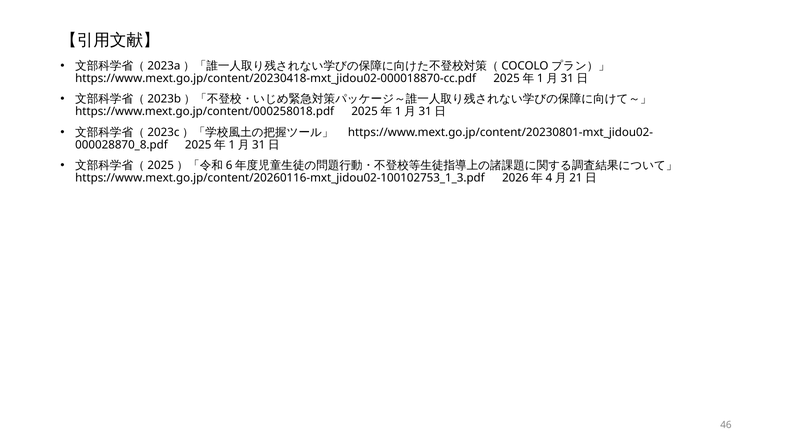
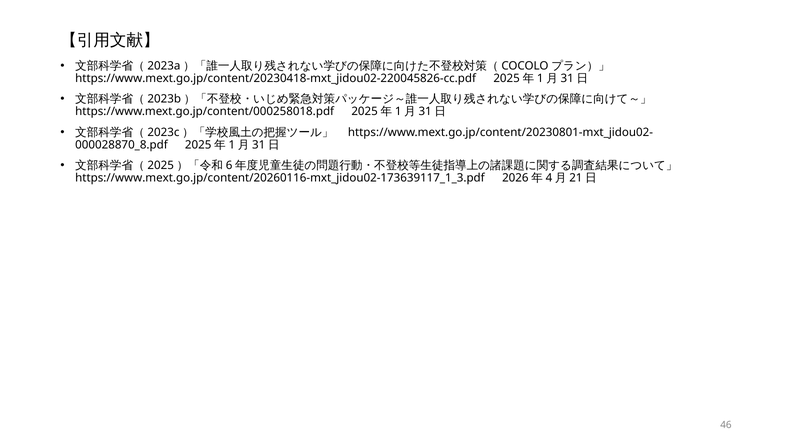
https://www.mext.go.jp/content/20230418-mxt_jidou02-000018870-cc.pdf: https://www.mext.go.jp/content/20230418-mxt_jidou02-000018870-cc.pdf -> https://www.mext.go.jp/content/20230418-mxt_jidou02-220045826-cc.pdf
https://www.mext.go.jp/content/20260116-mxt_jidou02-100102753_1_3.pdf: https://www.mext.go.jp/content/20260116-mxt_jidou02-100102753_1_3.pdf -> https://www.mext.go.jp/content/20260116-mxt_jidou02-173639117_1_3.pdf
